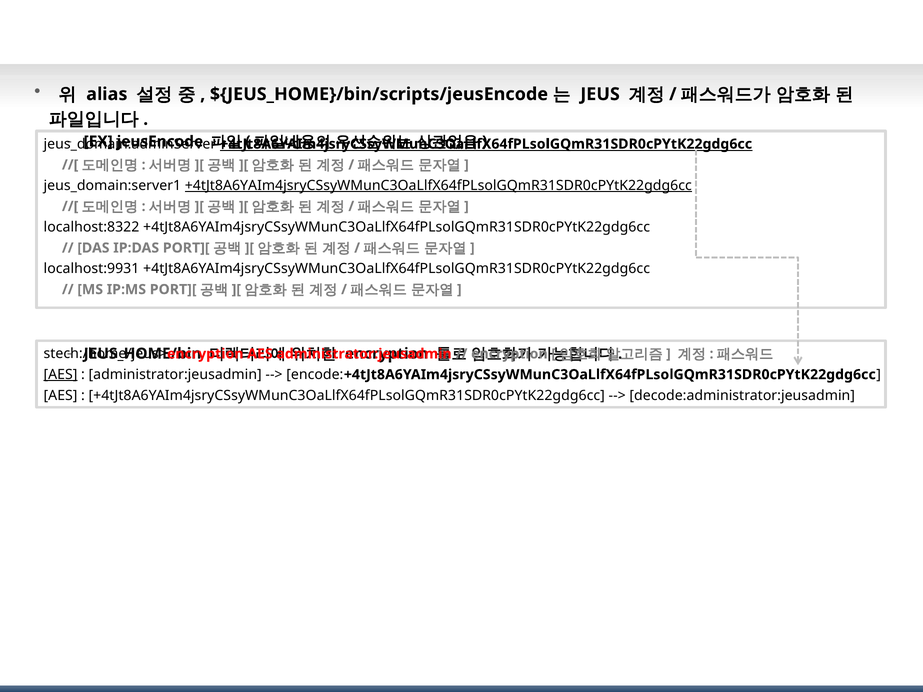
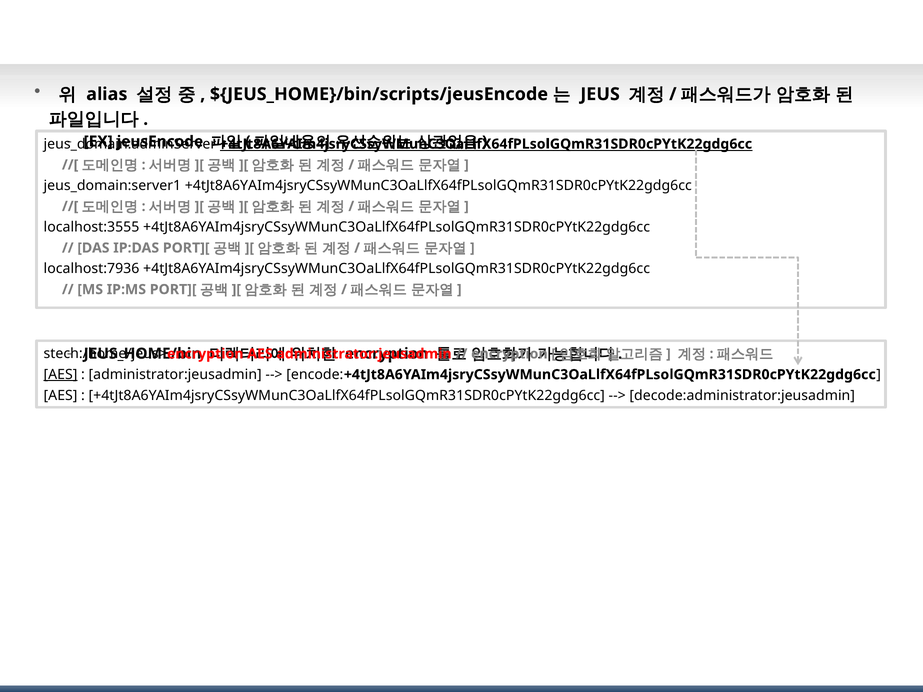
+4tJt8A6YAIm4jsryCSsyWMunC3OaLlfX64fPLsolGQmR31SDR0cPYtK22gdg6cc at (438, 186) underline: present -> none
localhost:8322: localhost:8322 -> localhost:3555
localhost:9931: localhost:9931 -> localhost:7936
